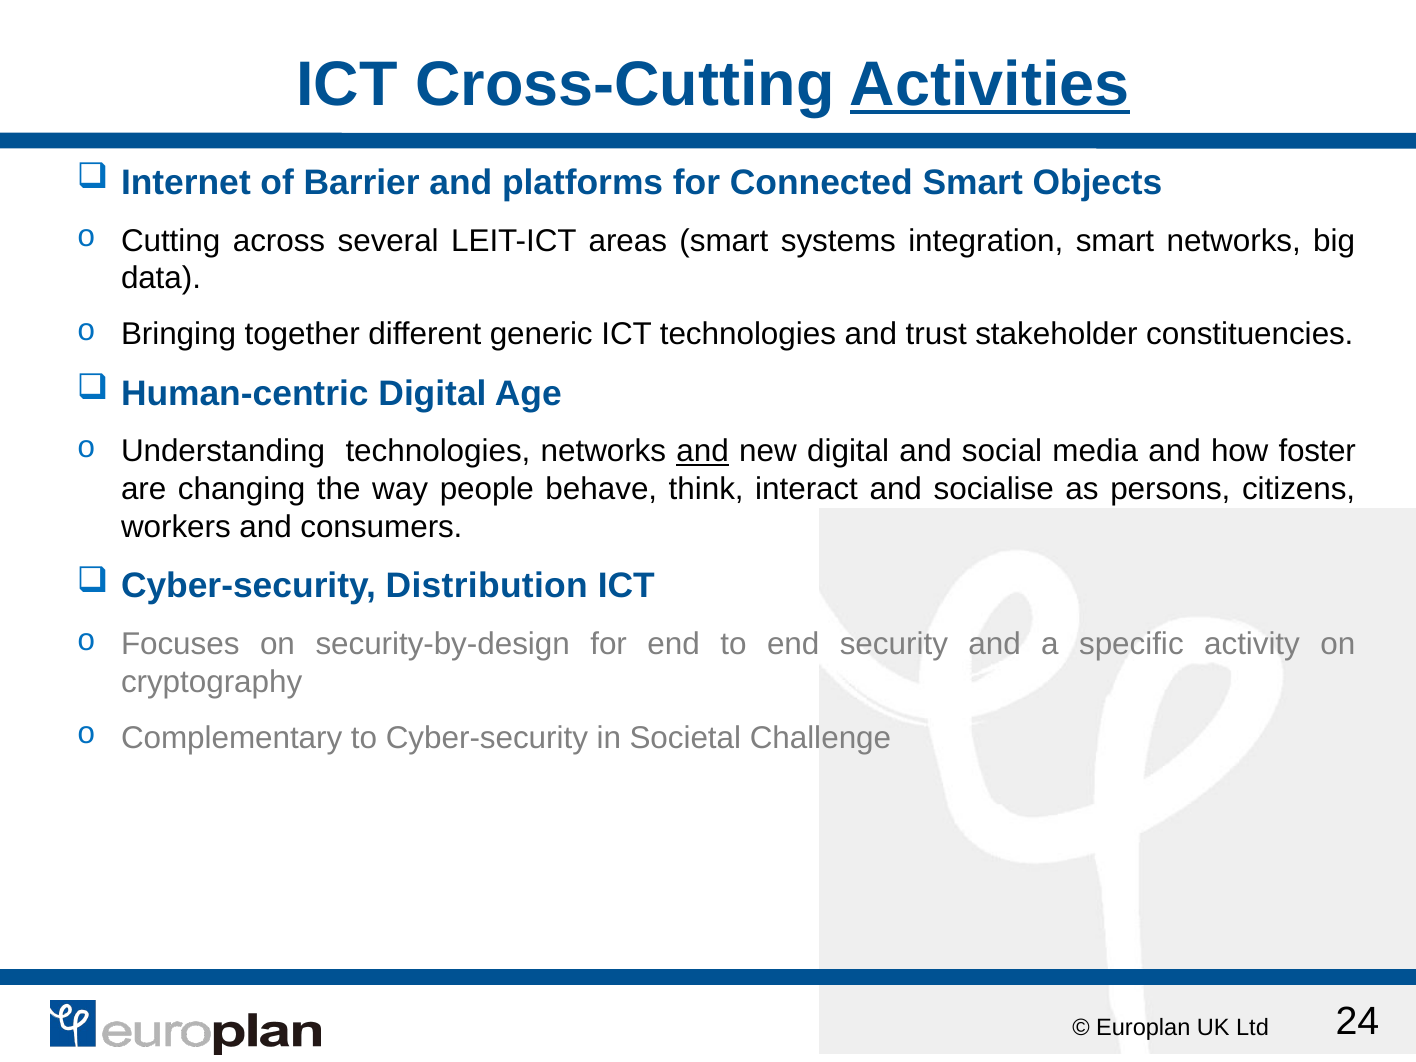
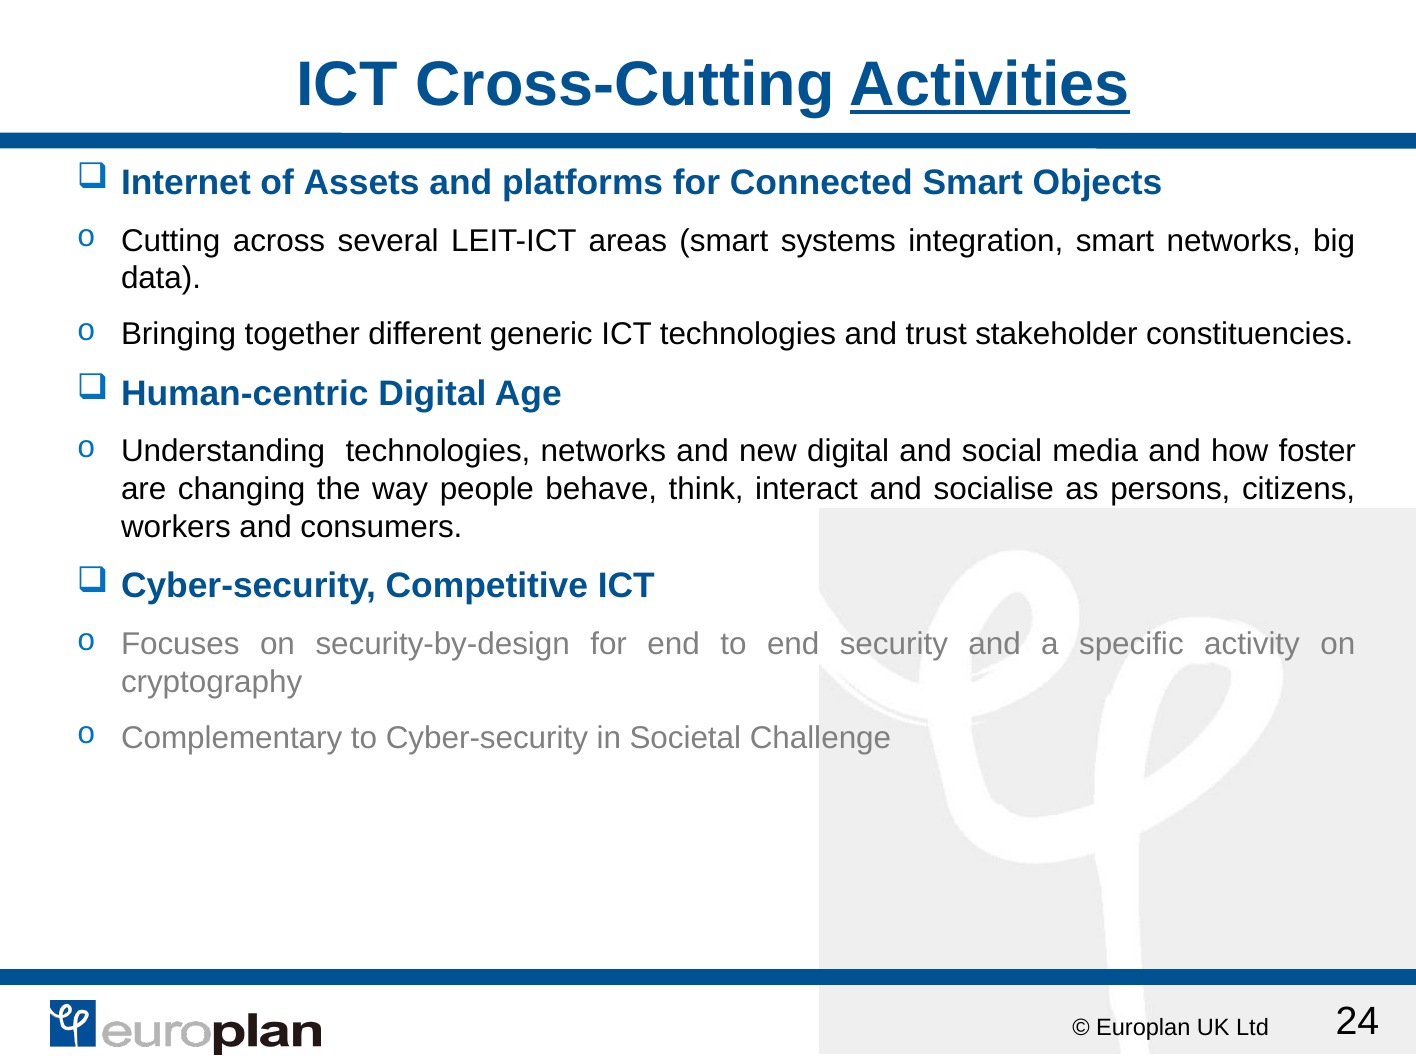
Barrier: Barrier -> Assets
and at (703, 451) underline: present -> none
Distribution: Distribution -> Competitive
